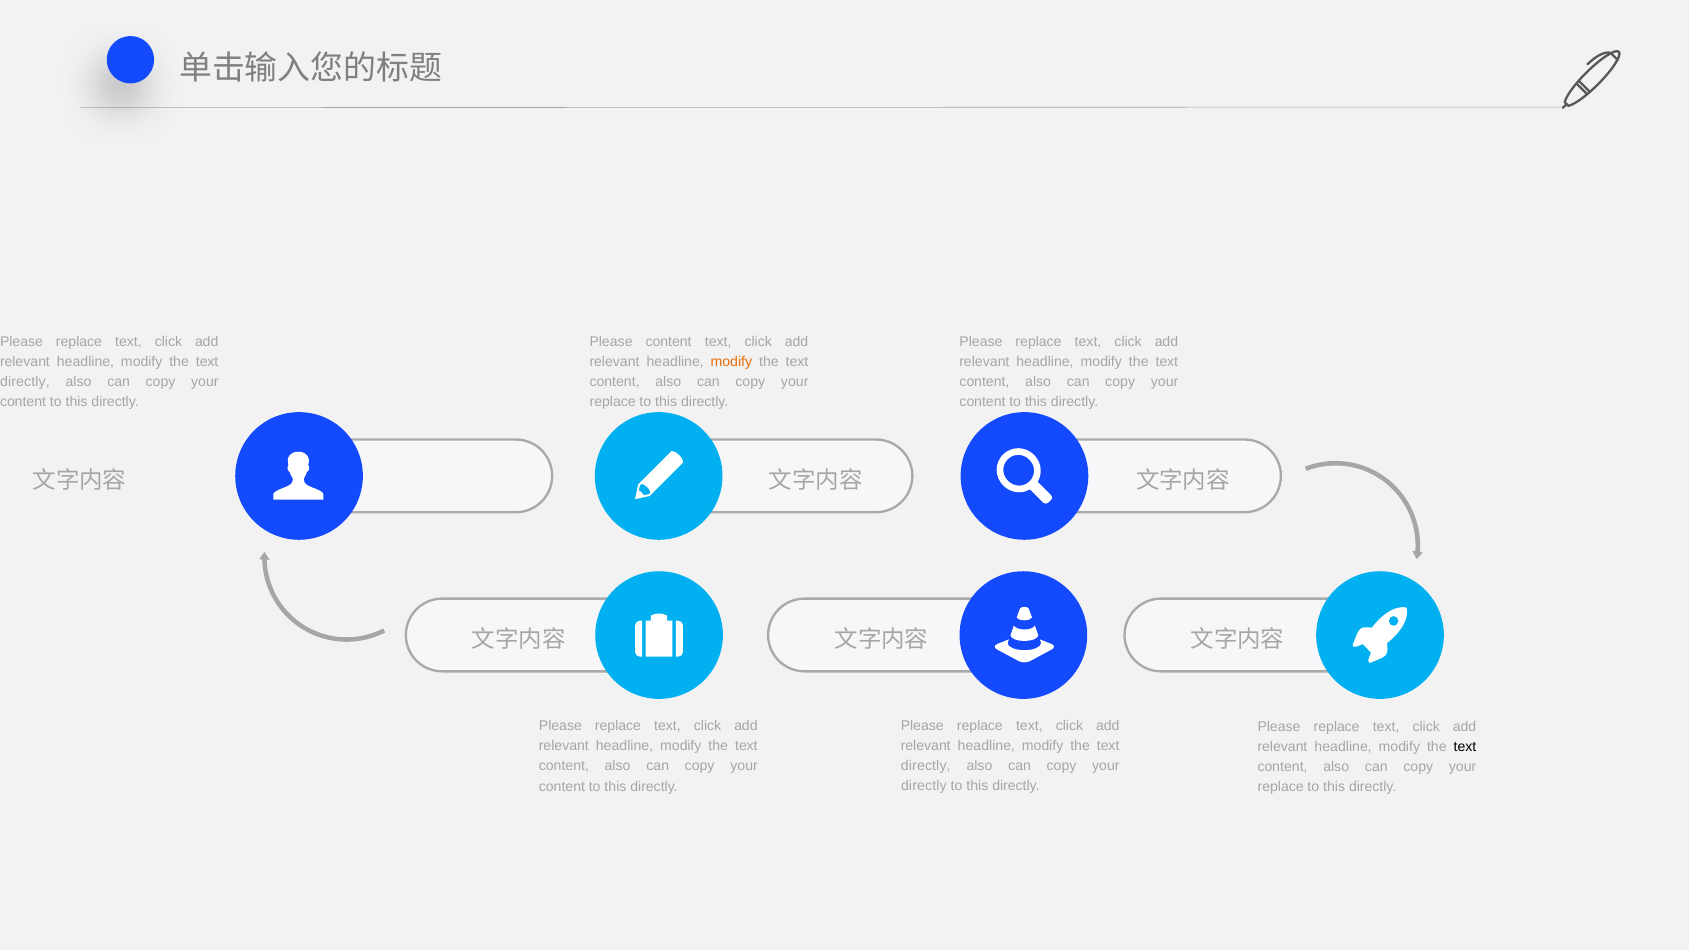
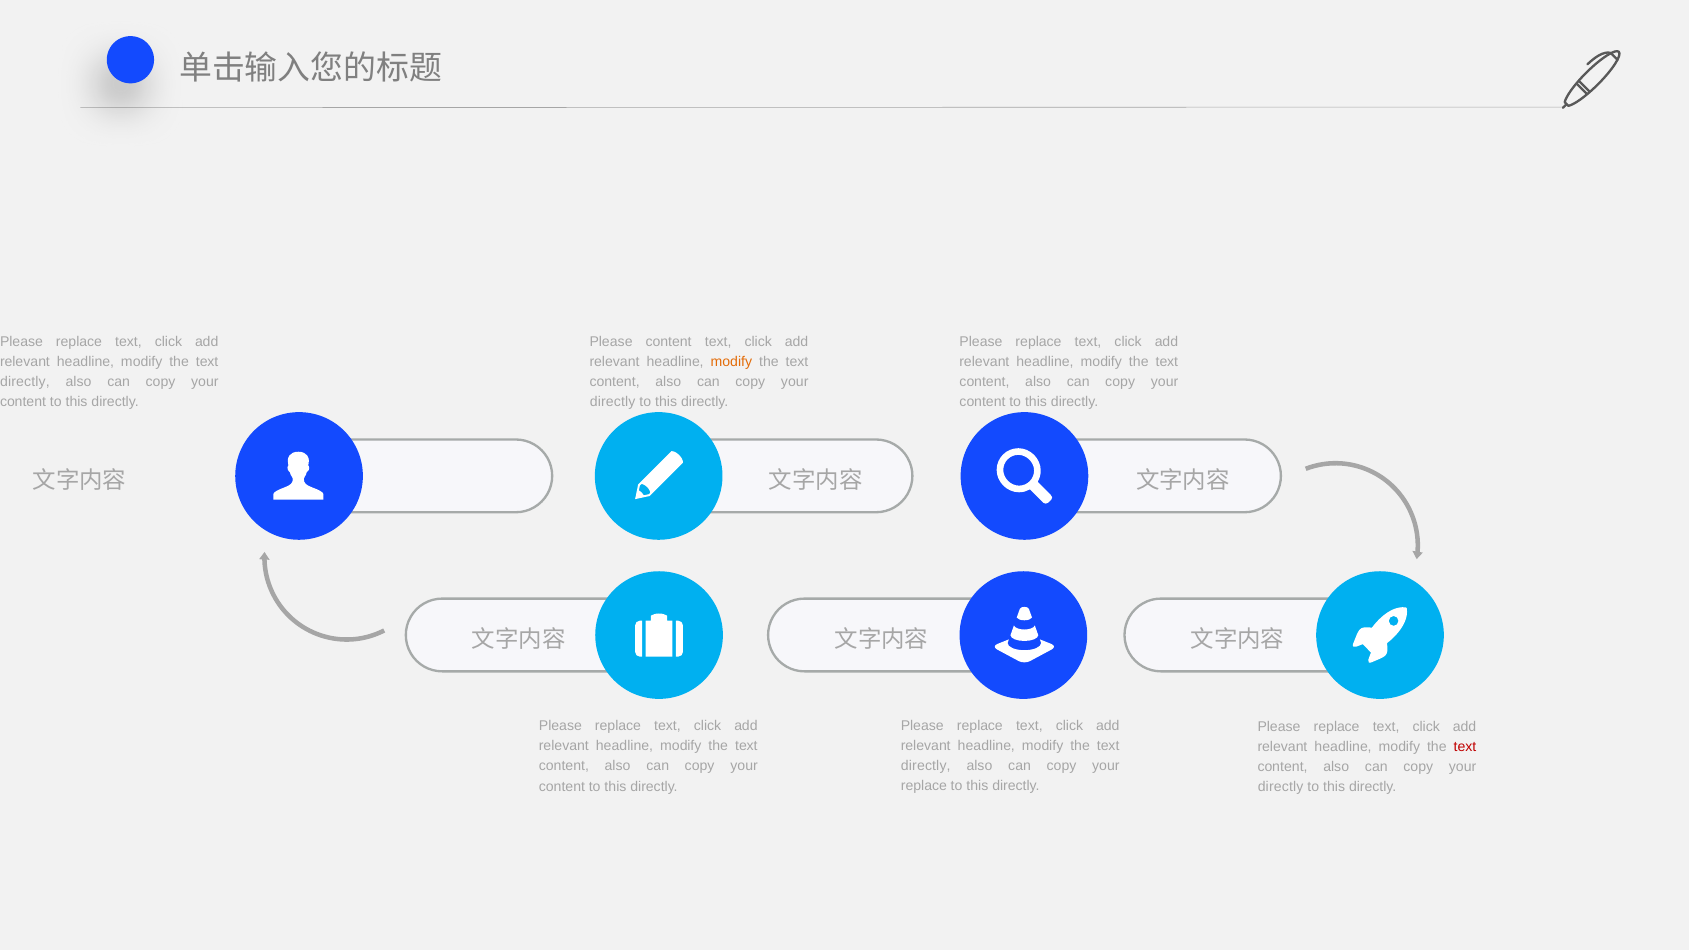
replace at (613, 402): replace -> directly
text at (1465, 747) colour: black -> red
directly at (924, 786): directly -> replace
replace at (1281, 787): replace -> directly
